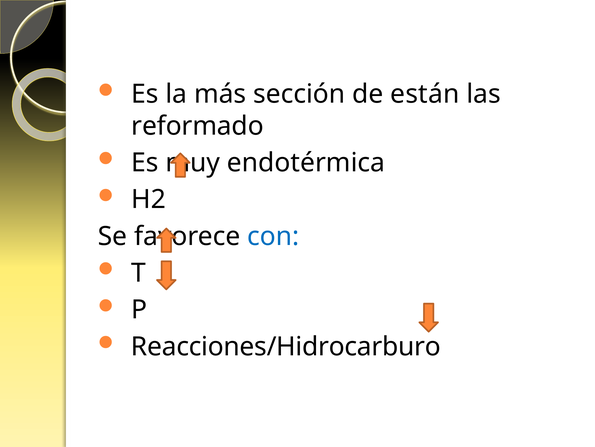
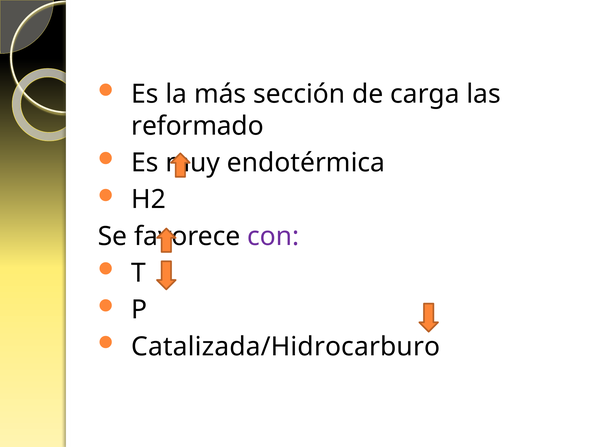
están: están -> carga
con colour: blue -> purple
Reacciones/Hidrocarburo: Reacciones/Hidrocarburo -> Catalizada/Hidrocarburo
